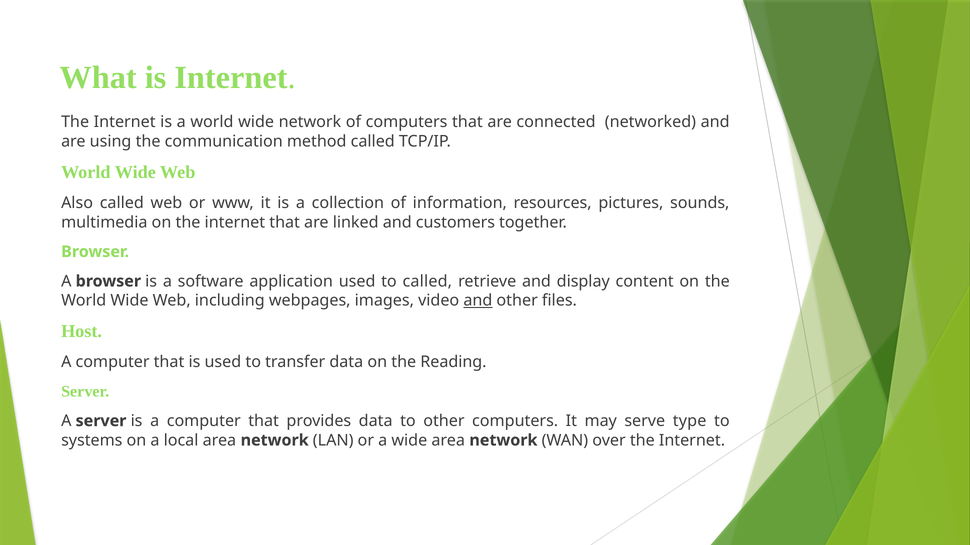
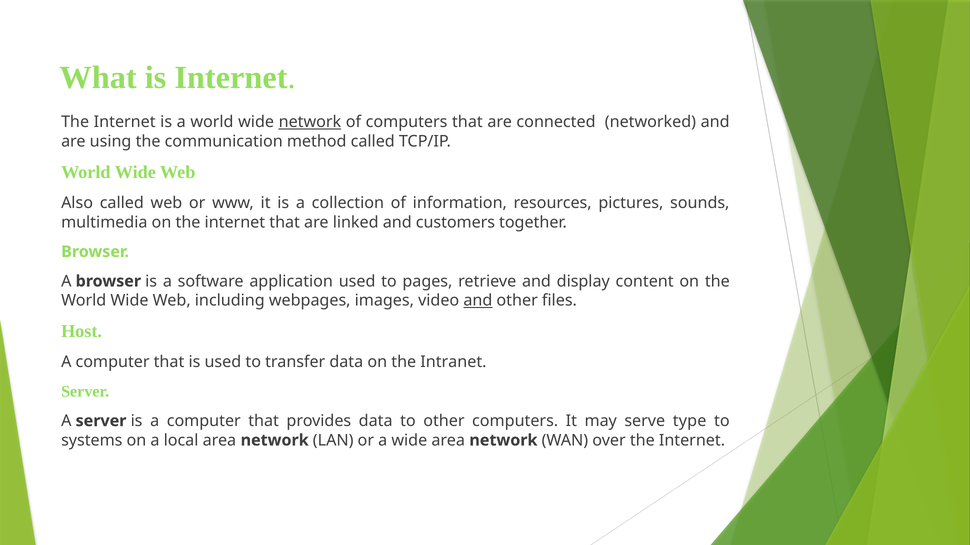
network at (310, 122) underline: none -> present
to called: called -> pages
Reading: Reading -> Intranet
